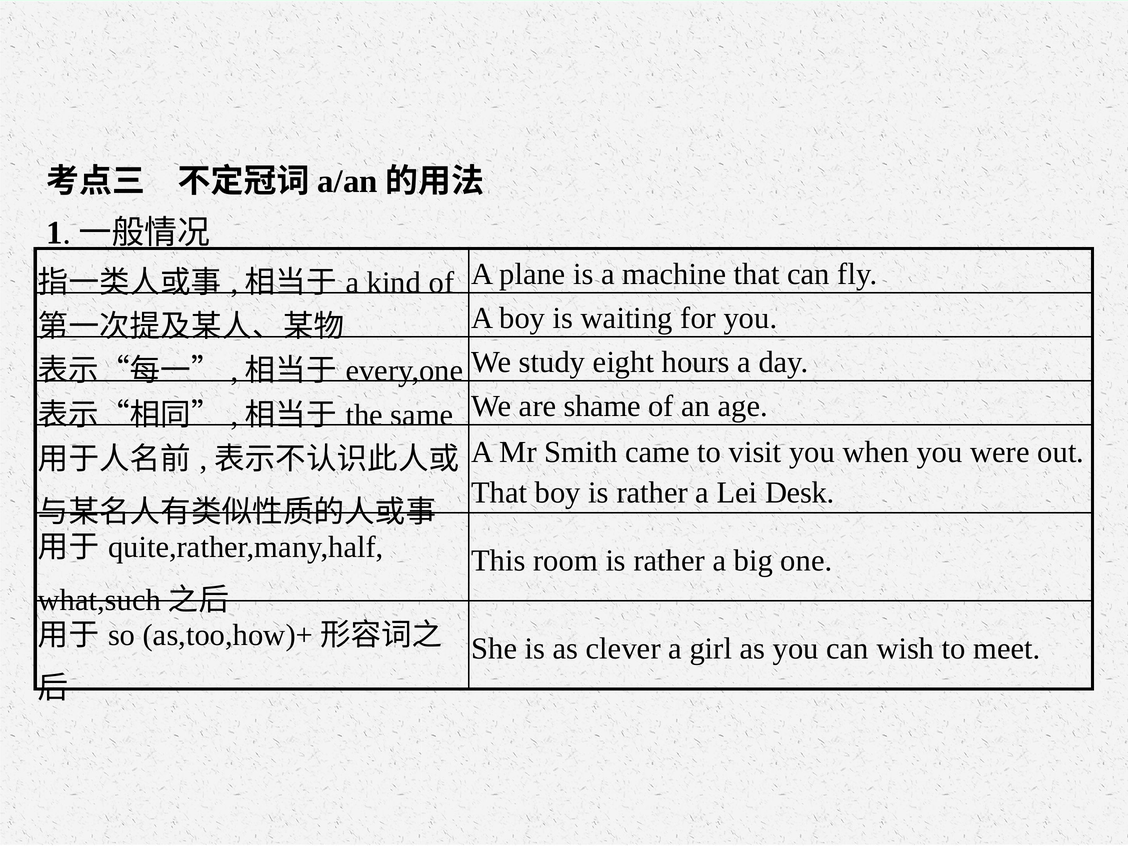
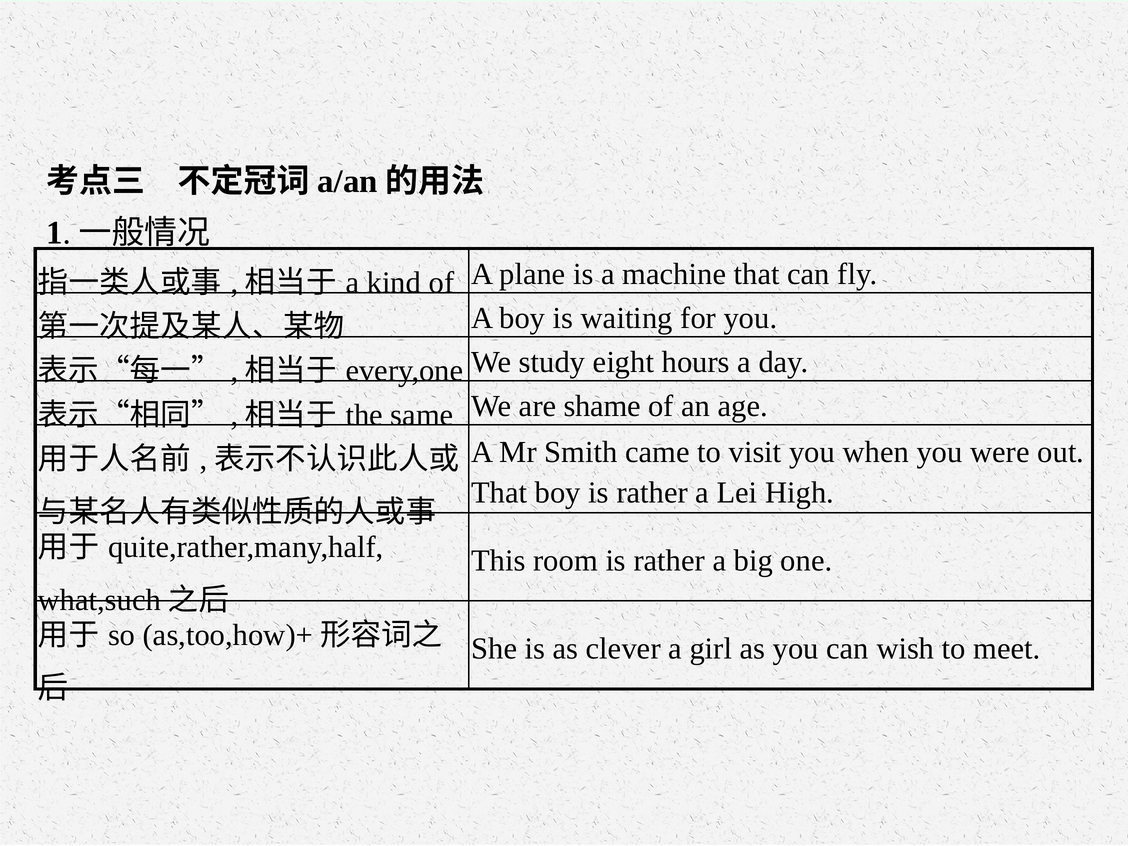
Desk: Desk -> High
